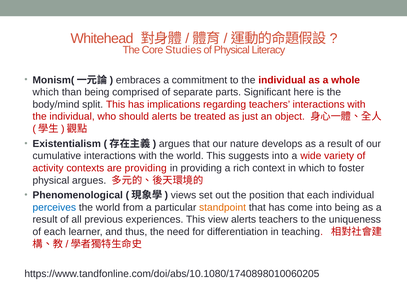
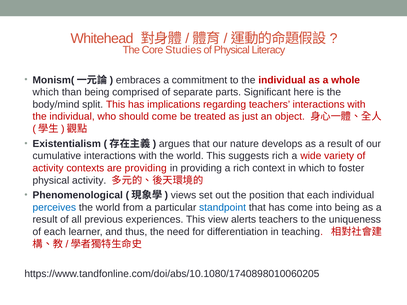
should alerts: alerts -> come
suggests into: into -> rich
physical argues: argues -> activity
standpoint colour: orange -> blue
